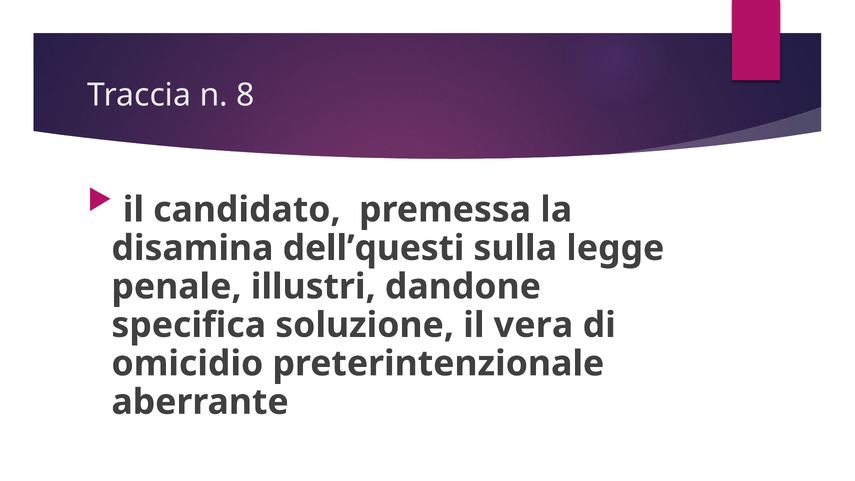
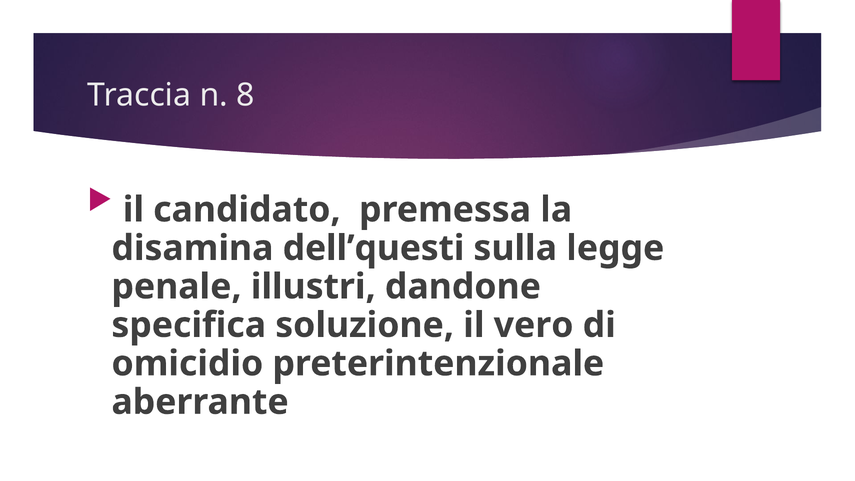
vera: vera -> vero
